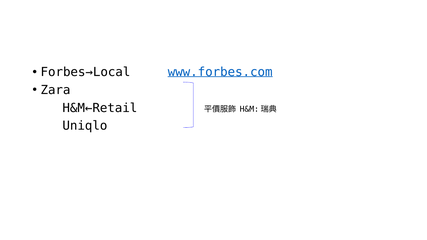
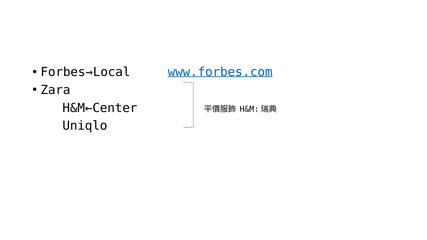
H&M←Retail: H&M←Retail -> H&M←Center
